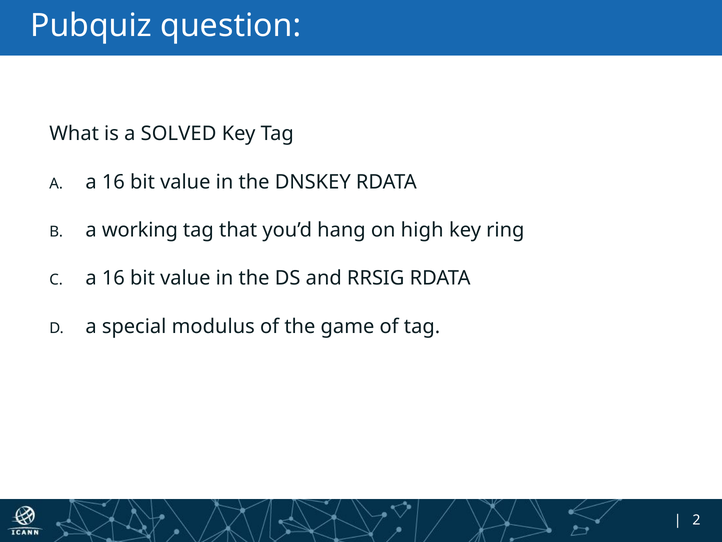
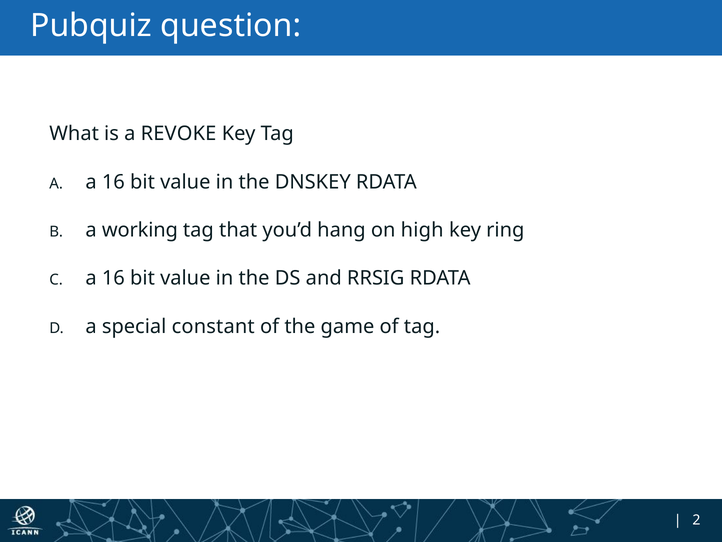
SOLVED: SOLVED -> REVOKE
modulus: modulus -> constant
